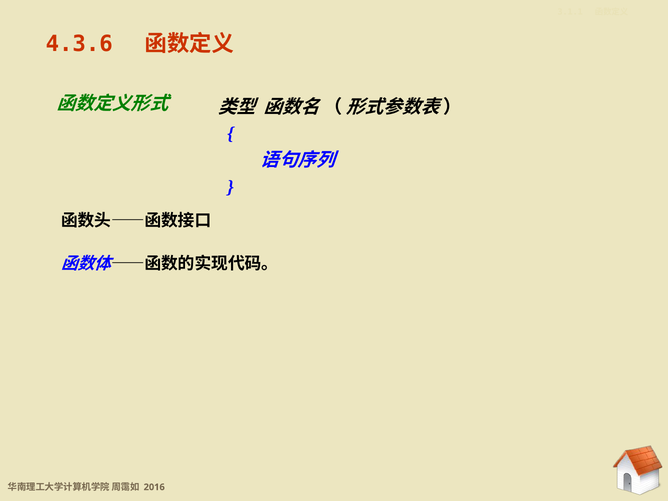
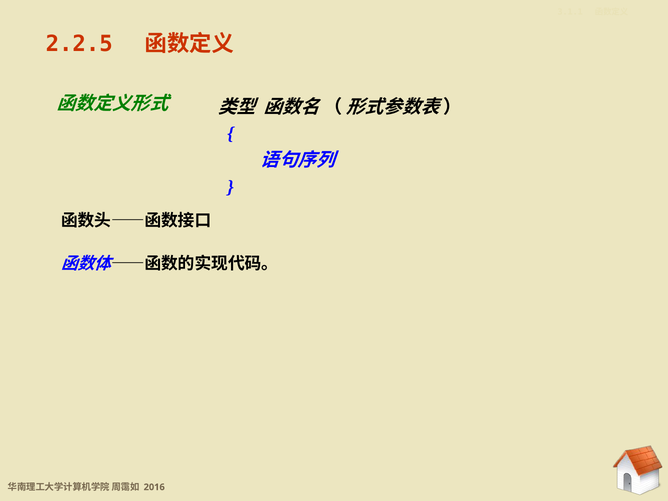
4.3.6: 4.3.6 -> 2.2.5
